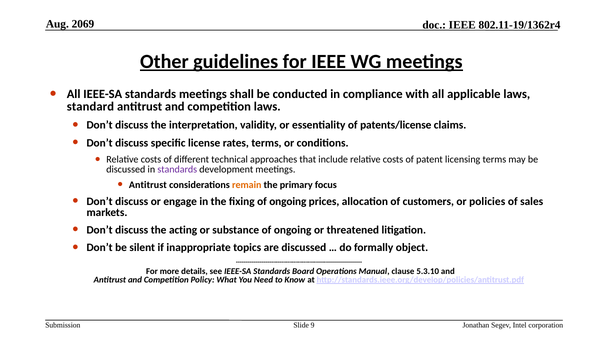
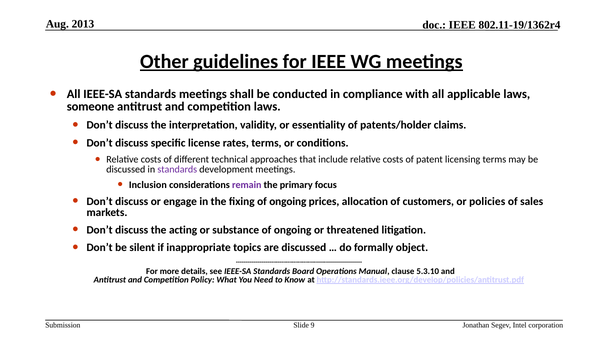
2069: 2069 -> 2013
standard: standard -> someone
patents/license: patents/license -> patents/holder
Antitrust at (148, 185): Antitrust -> Inclusion
remain colour: orange -> purple
